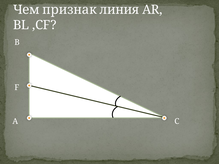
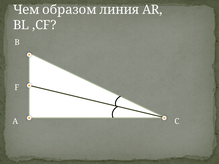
признак: признак -> образом
